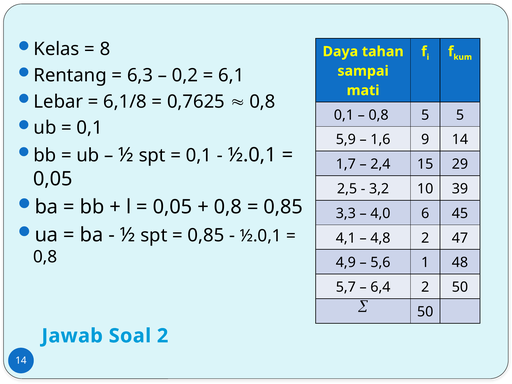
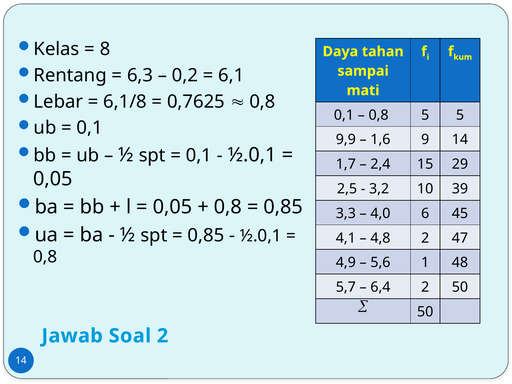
5,9: 5,9 -> 9,9
